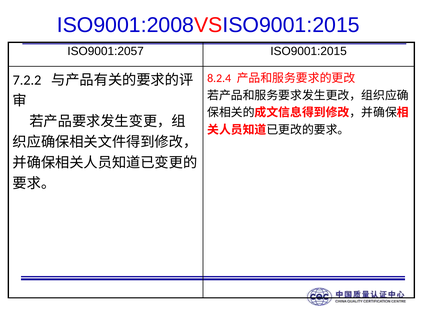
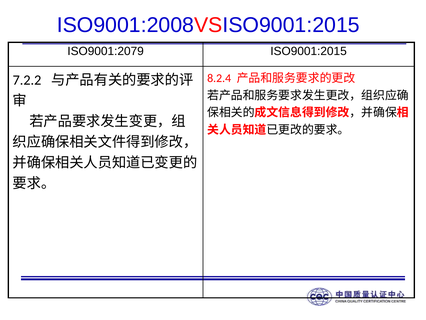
ISO9001:2057: ISO9001:2057 -> ISO9001:2079
